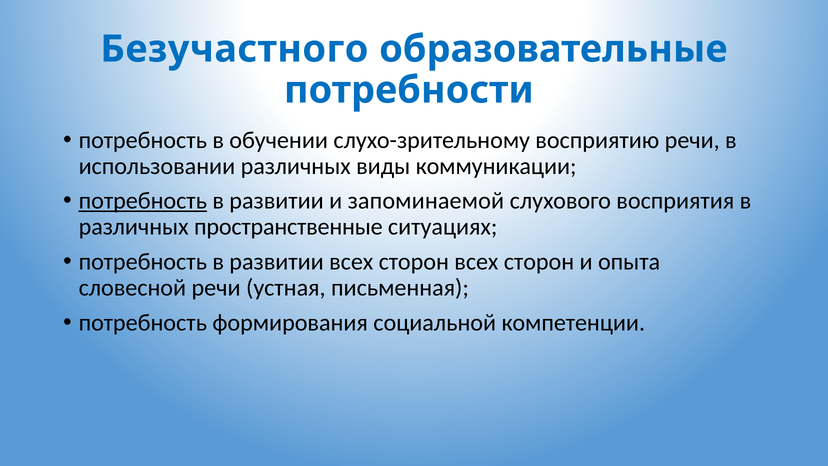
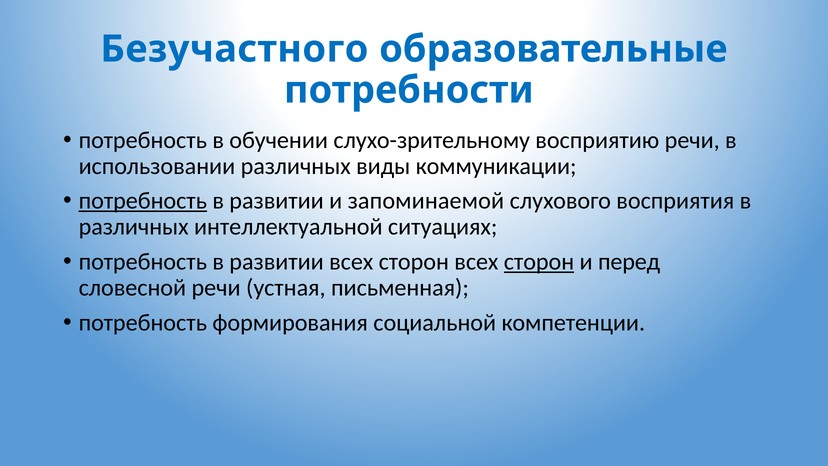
пространственные: пространственные -> интеллектуальной
сторон at (539, 262) underline: none -> present
опыта: опыта -> перед
